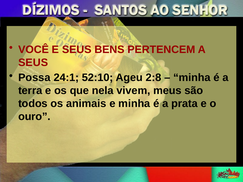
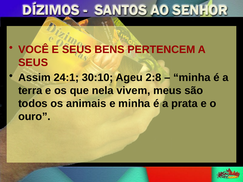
Possa: Possa -> Assim
52:10: 52:10 -> 30:10
